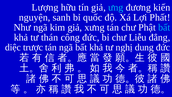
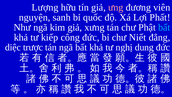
ưng colour: light blue -> pink
kiến: kiến -> viên
thán: thán -> kiếp
Liễu: Liễu -> Niết
